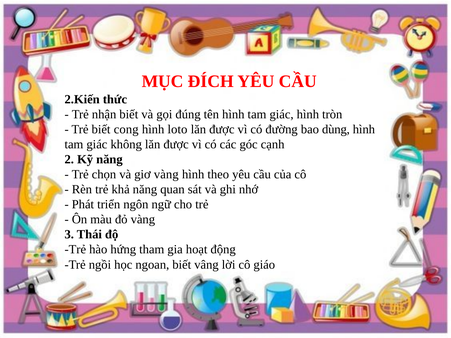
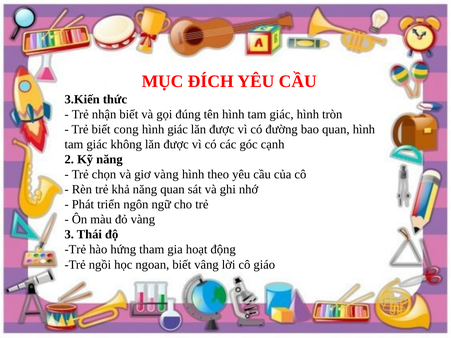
2.Kiến: 2.Kiến -> 3.Kiến
hình loto: loto -> giác
bao dùng: dùng -> quan
